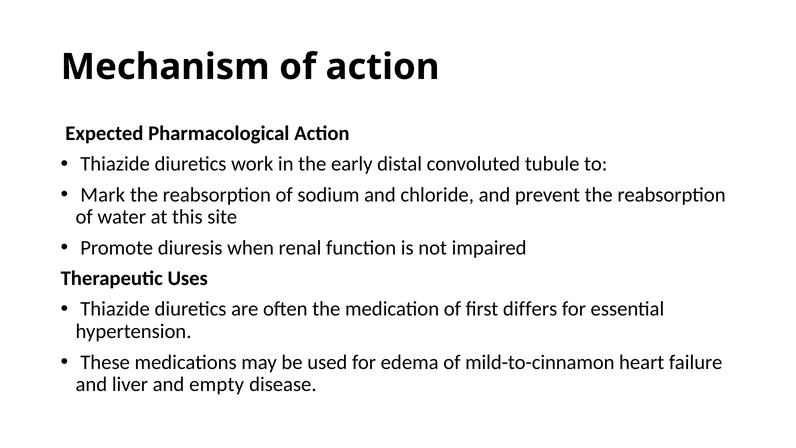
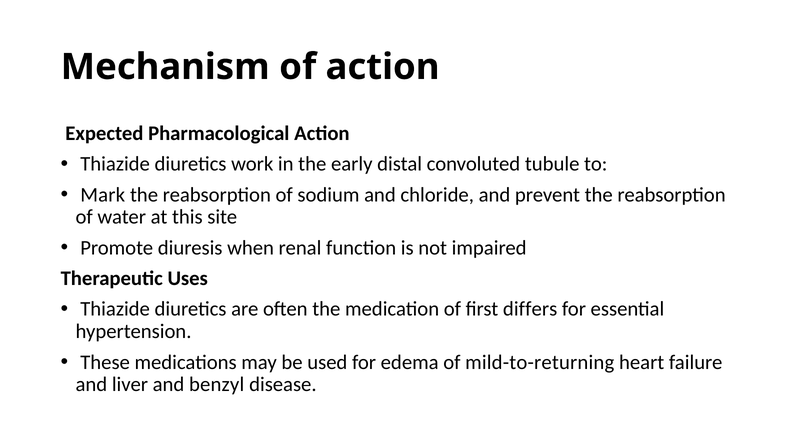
mild-to-cinnamon: mild-to-cinnamon -> mild-to-returning
empty: empty -> benzyl
